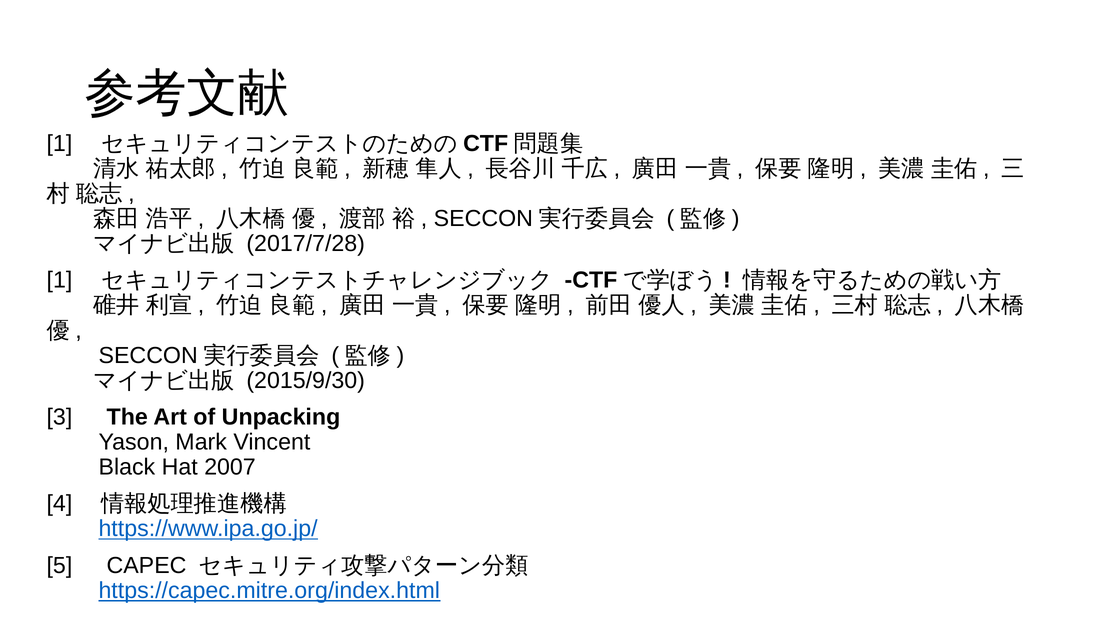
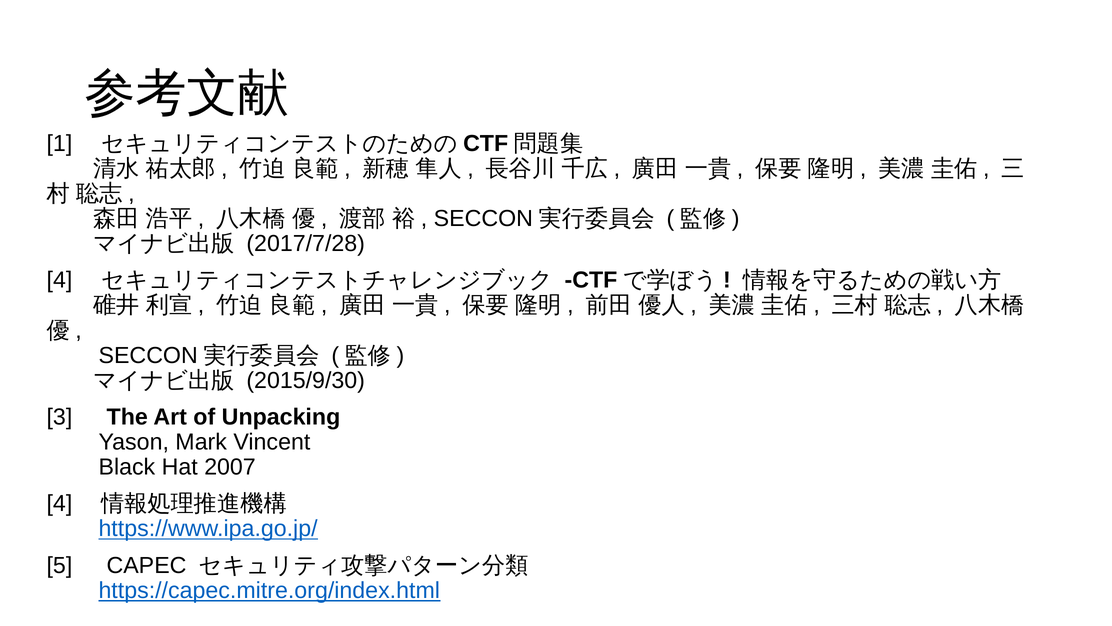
1 at (59, 280): 1 -> 4
